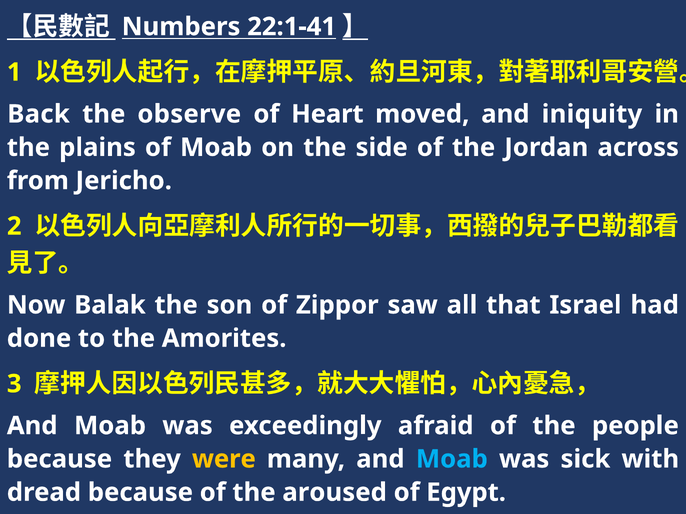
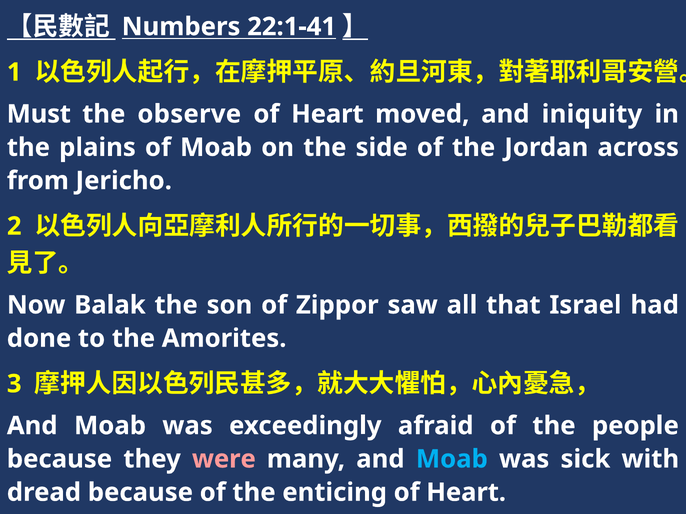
Back: Back -> Must
were colour: yellow -> pink
aroused: aroused -> enticing
Egypt at (466, 493): Egypt -> Heart
